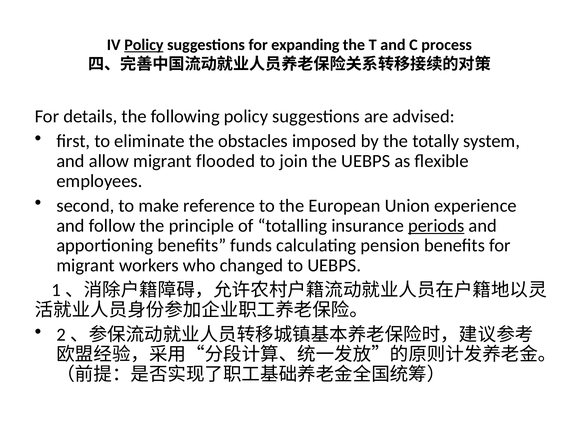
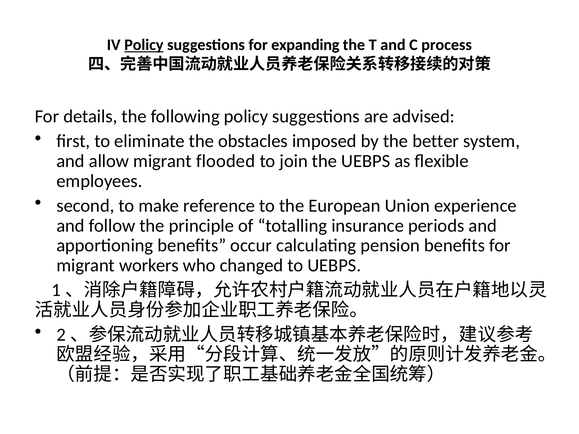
totally: totally -> better
periods underline: present -> none
funds: funds -> occur
